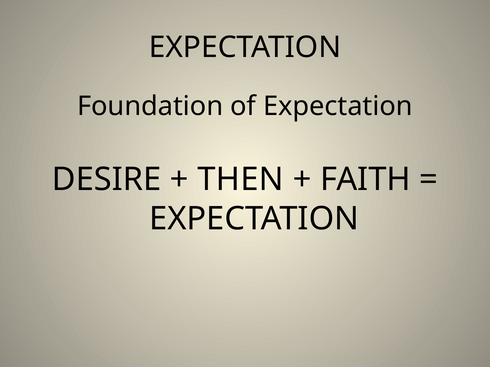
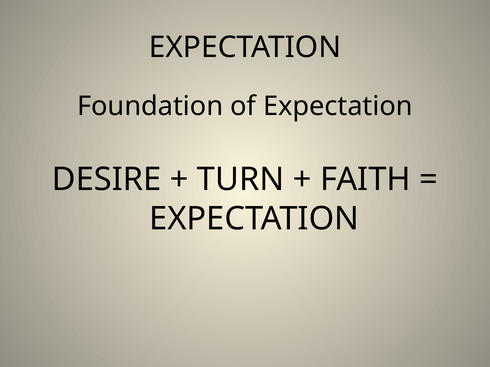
THEN: THEN -> TURN
